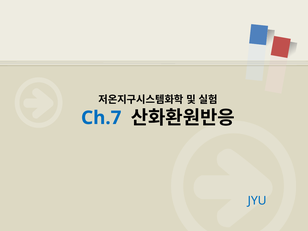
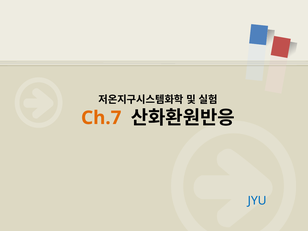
Ch.7 colour: blue -> orange
